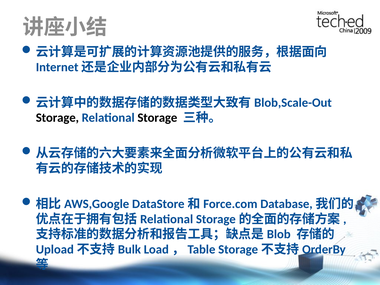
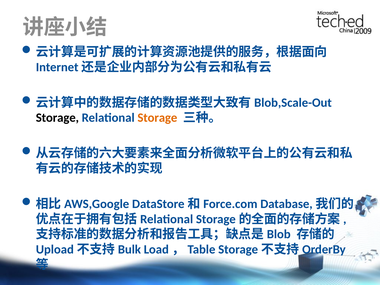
Storage at (157, 118) colour: black -> orange
